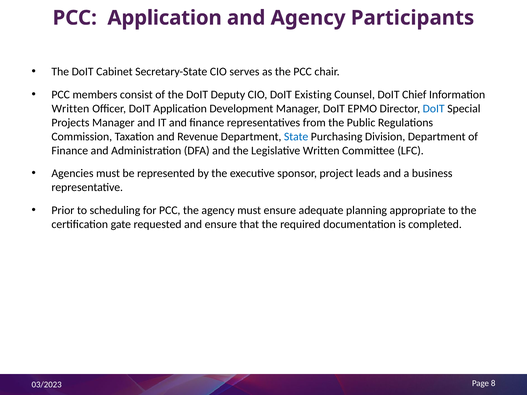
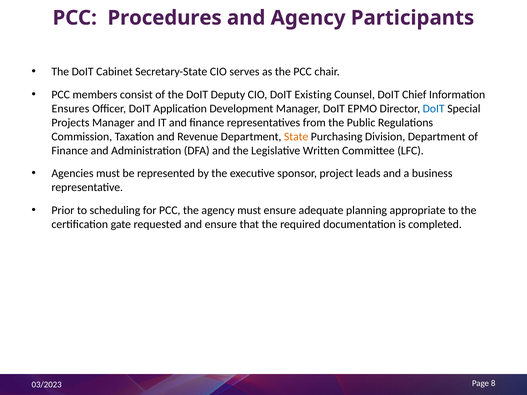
PCC Application: Application -> Procedures
Written at (70, 109): Written -> Ensures
State colour: blue -> orange
